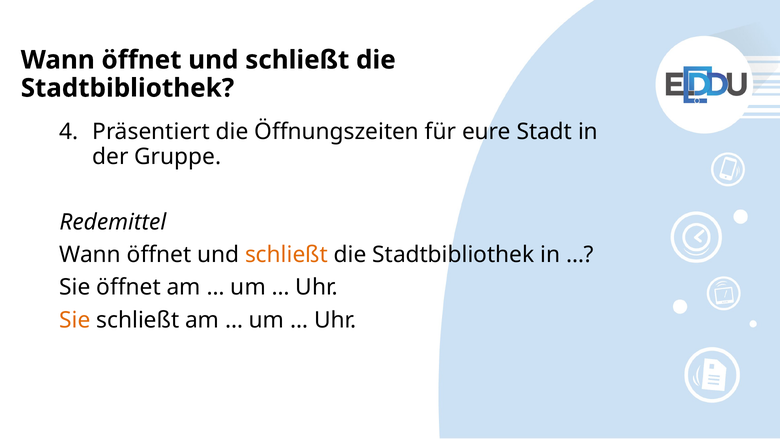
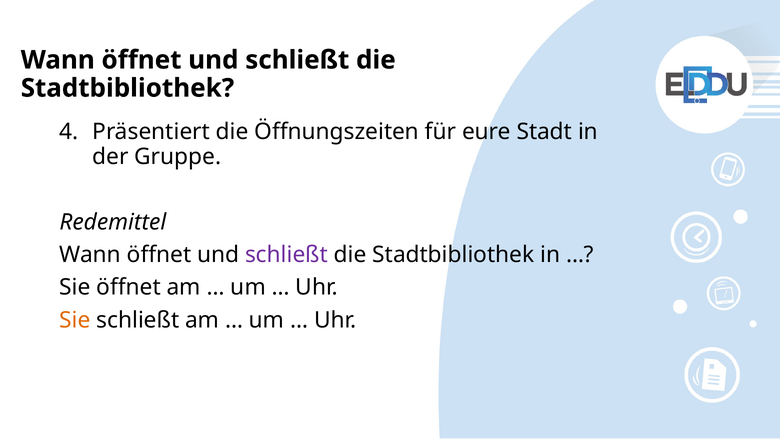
schließt at (287, 255) colour: orange -> purple
